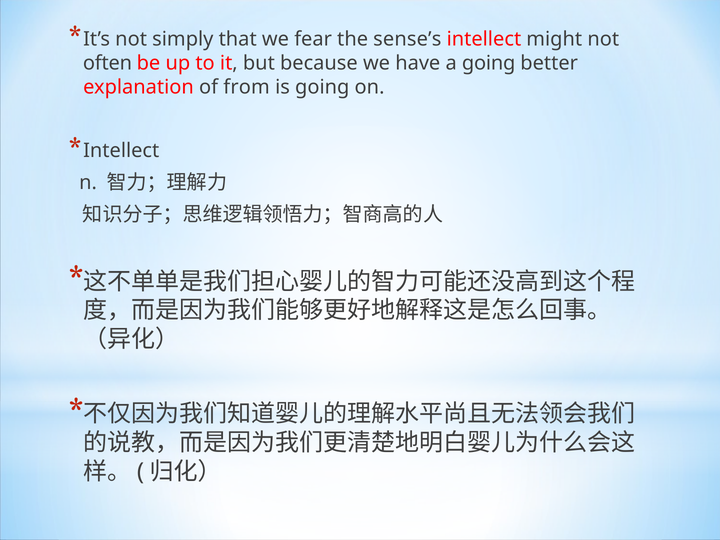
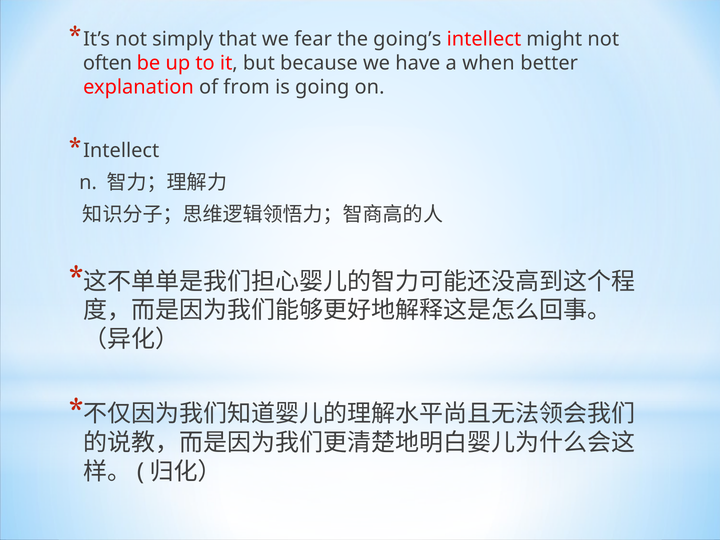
sense’s: sense’s -> going’s
a going: going -> when
